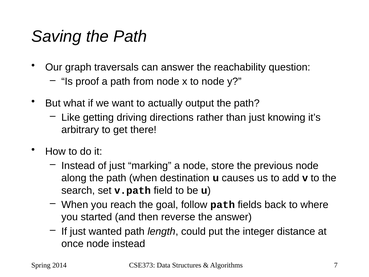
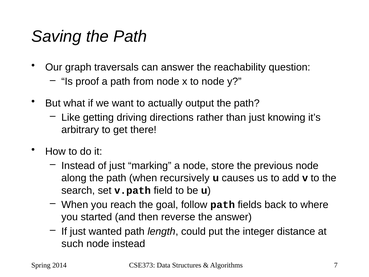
destination: destination -> recursively
once: once -> such
